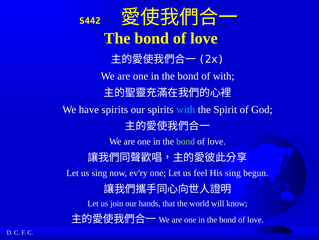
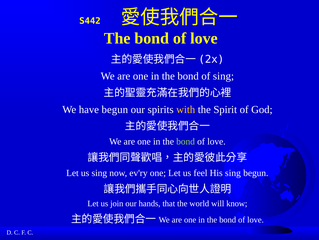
of with: with -> sing
have spirits: spirits -> begun
with at (186, 109) colour: light blue -> yellow
